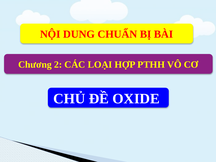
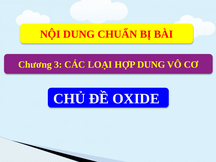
2: 2 -> 3
HỢP PTHH: PTHH -> DUNG
